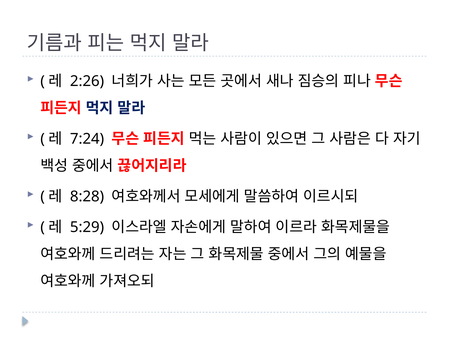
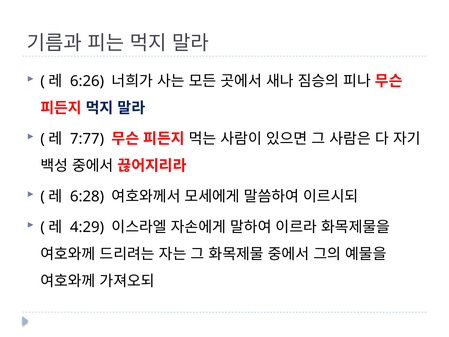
2:26: 2:26 -> 6:26
7:24: 7:24 -> 7:77
8:28: 8:28 -> 6:28
5:29: 5:29 -> 4:29
